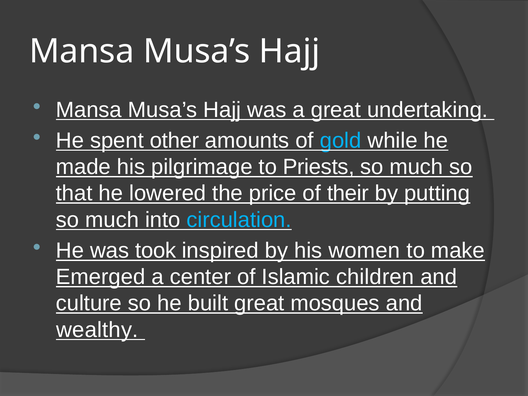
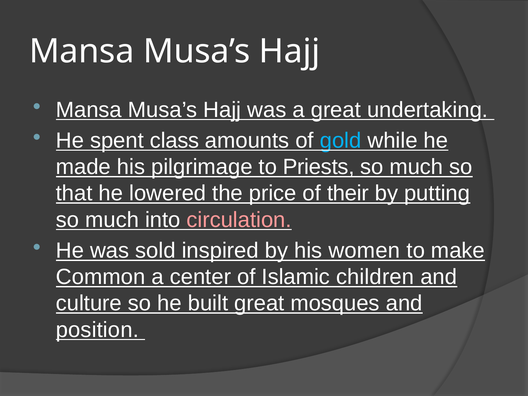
other: other -> class
circulation colour: light blue -> pink
took: took -> sold
Emerged: Emerged -> Common
wealthy: wealthy -> position
